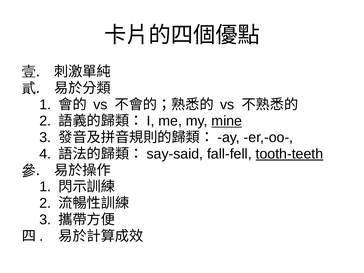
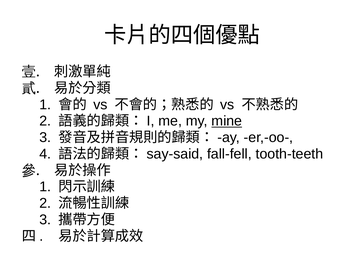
tooth-teeth underline: present -> none
